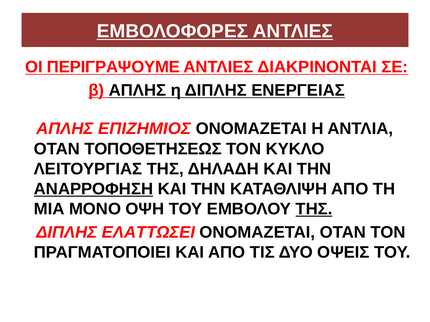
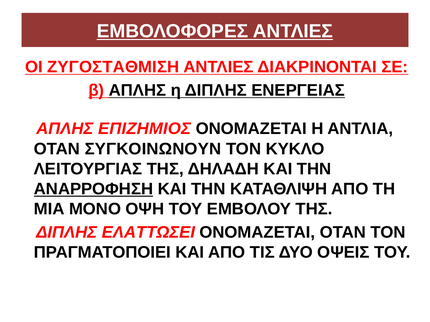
ΠΕΡΙΓΡΑΨΟΥΜΕ: ΠΕΡΙΓΡΑΨΟΥΜΕ -> ΖΥΓΟΣΤΑΘΜΙΣΗ
ΤΟΠΟΘΕΤΗΣΕΩΣ: ΤΟΠΟΘΕΤΗΣΕΩΣ -> ΣΥΓΚΟΙΝΩΝΟΥΝ
ΤΗΣ at (314, 209) underline: present -> none
